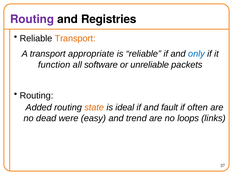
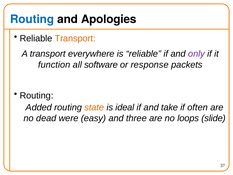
Routing at (32, 19) colour: purple -> blue
Registries: Registries -> Apologies
appropriate: appropriate -> everywhere
only colour: blue -> purple
unreliable: unreliable -> response
fault: fault -> take
trend: trend -> three
links: links -> slide
